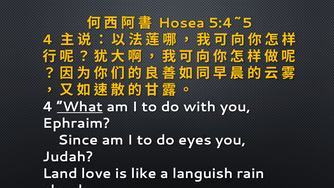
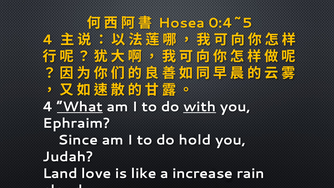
5:4~5: 5:4~5 -> 0:4~5
with underline: none -> present
eyes: eyes -> hold
languish: languish -> increase
